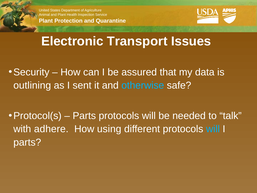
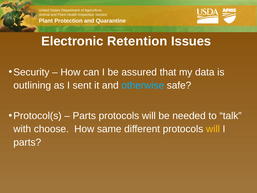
Transport: Transport -> Retention
adhere: adhere -> choose
using: using -> same
will at (213, 129) colour: light blue -> yellow
